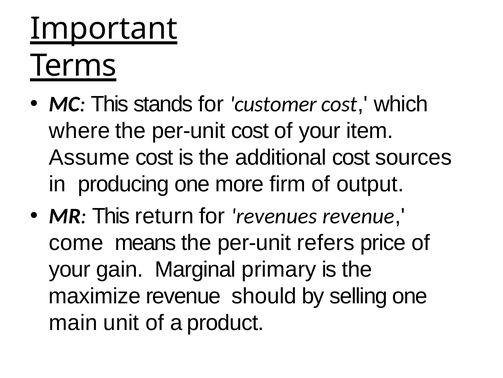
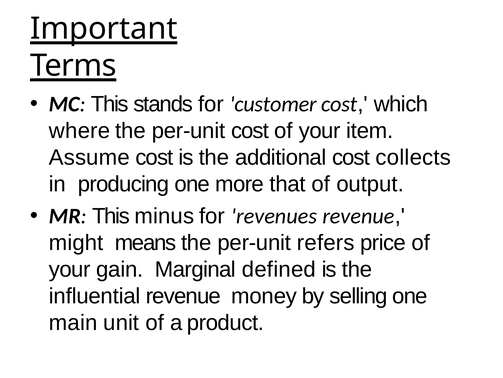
sources: sources -> collects
firm: firm -> that
return: return -> minus
come: come -> might
primary: primary -> defined
maximize: maximize -> influential
should: should -> money
